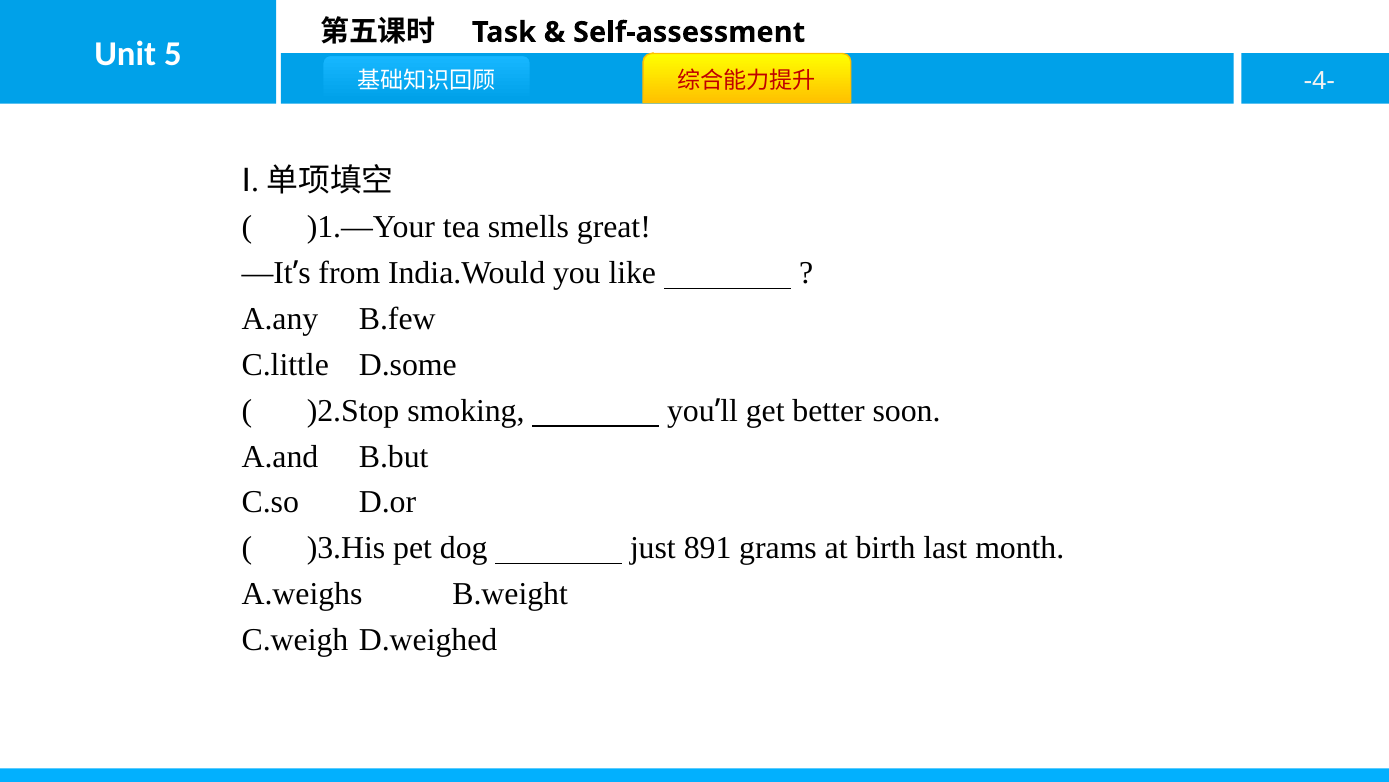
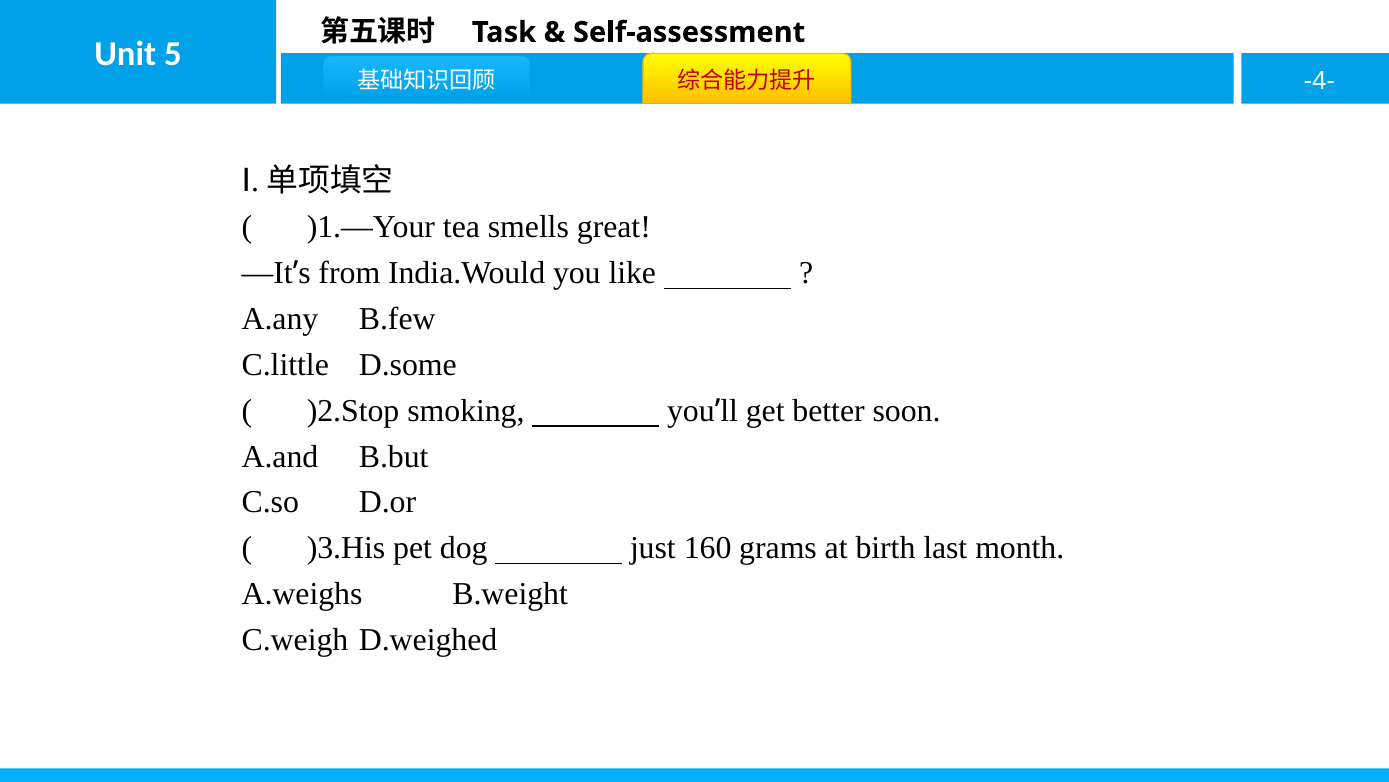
891: 891 -> 160
